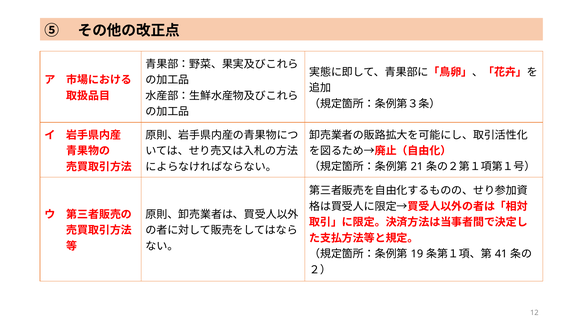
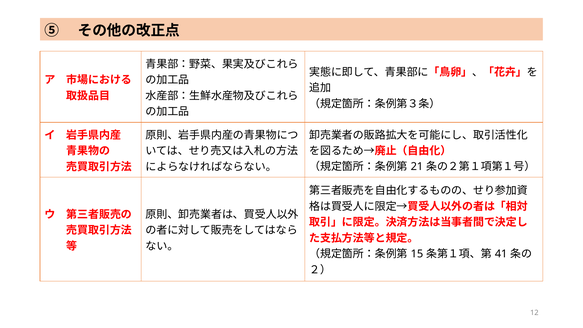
19: 19 -> 15
